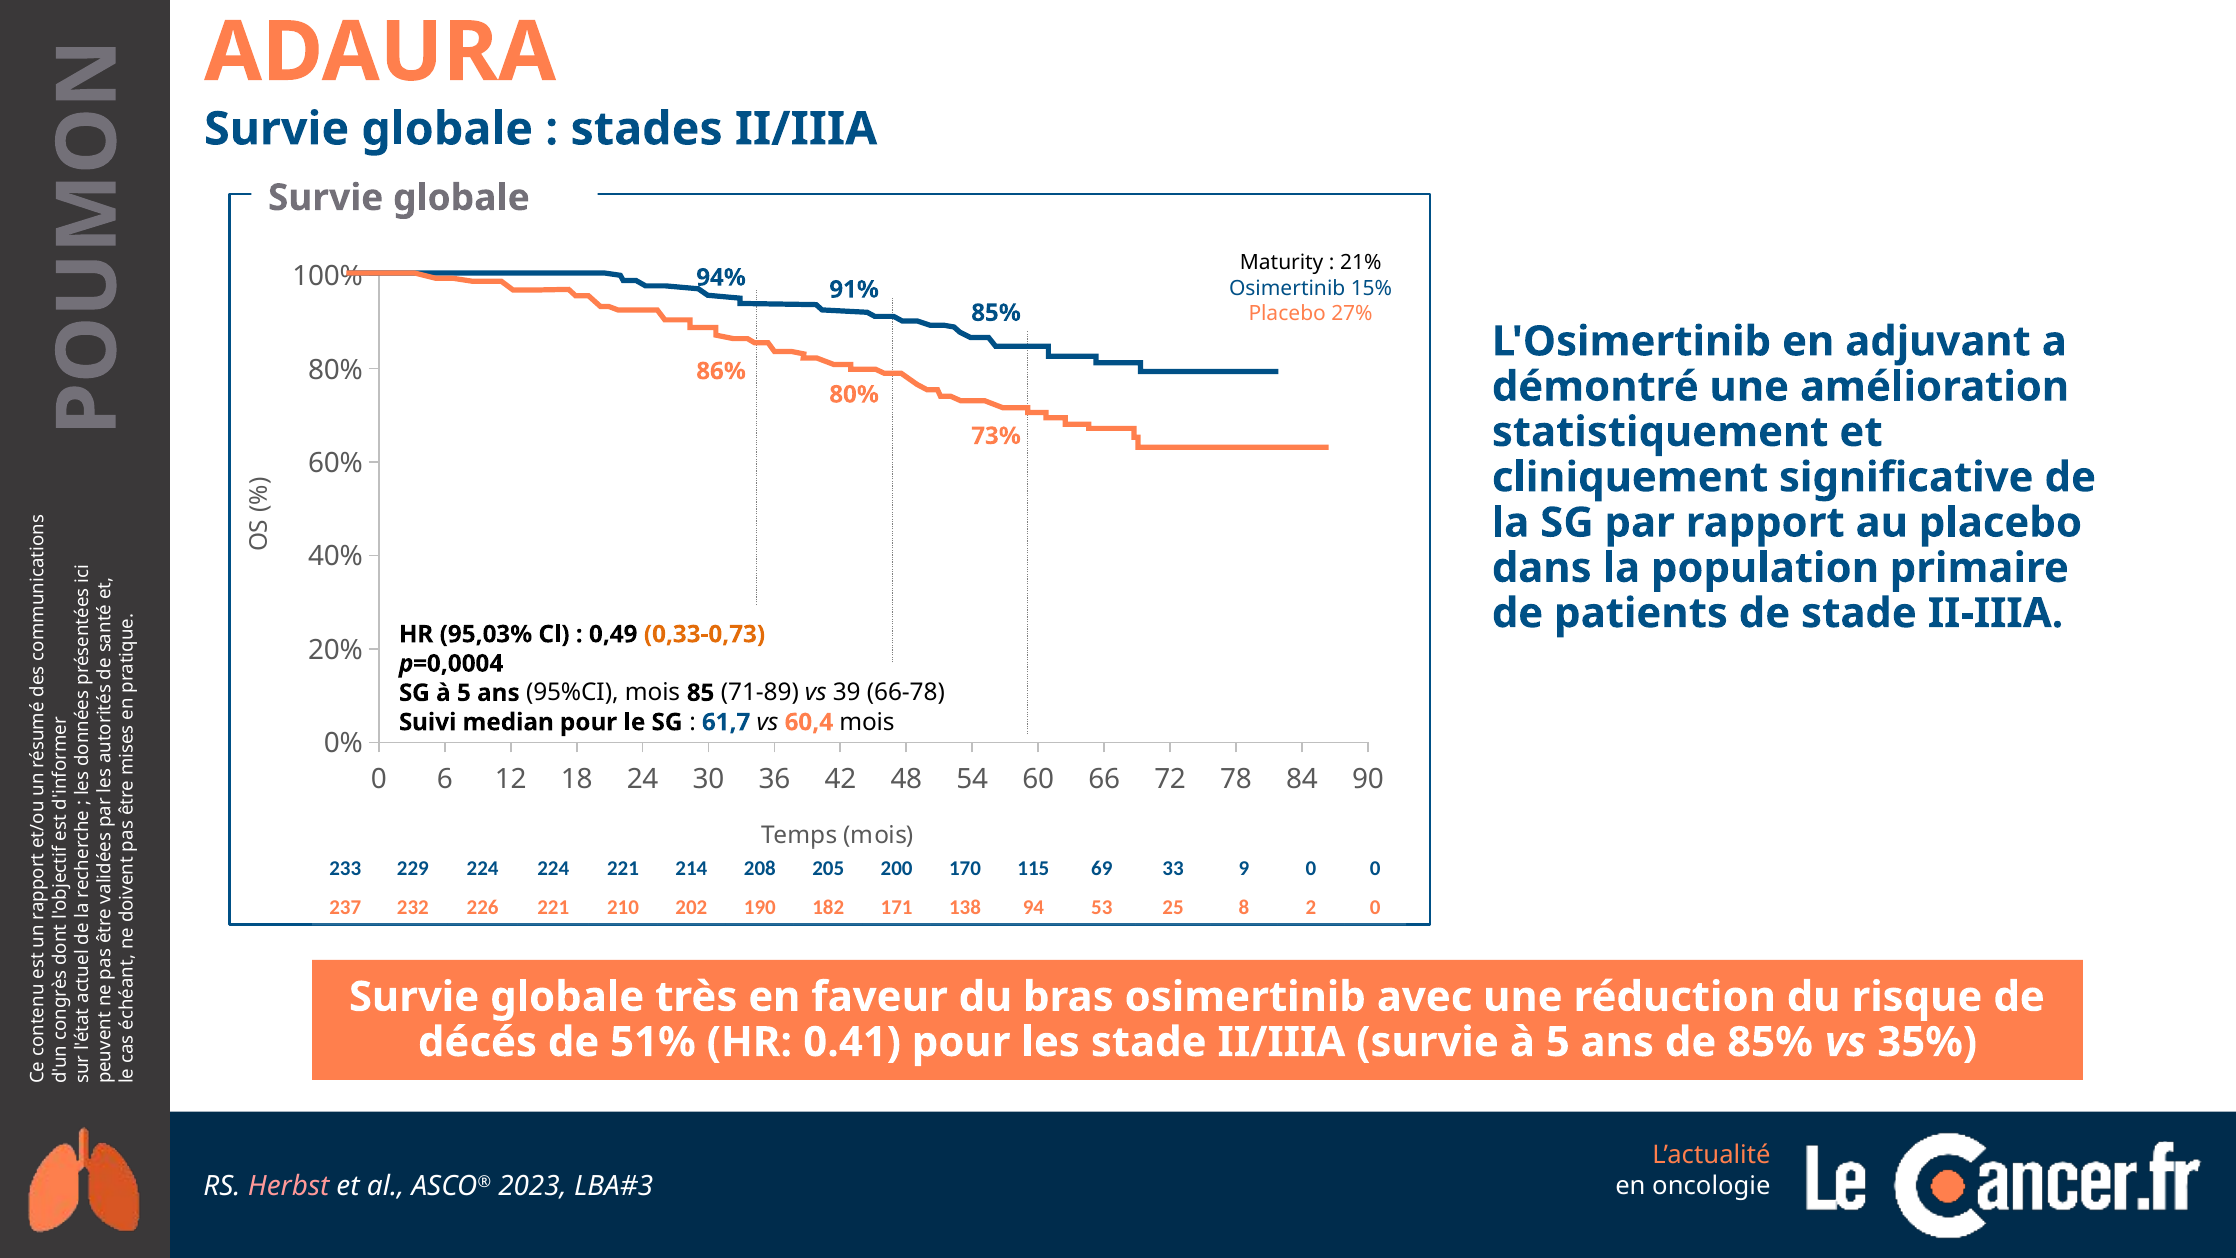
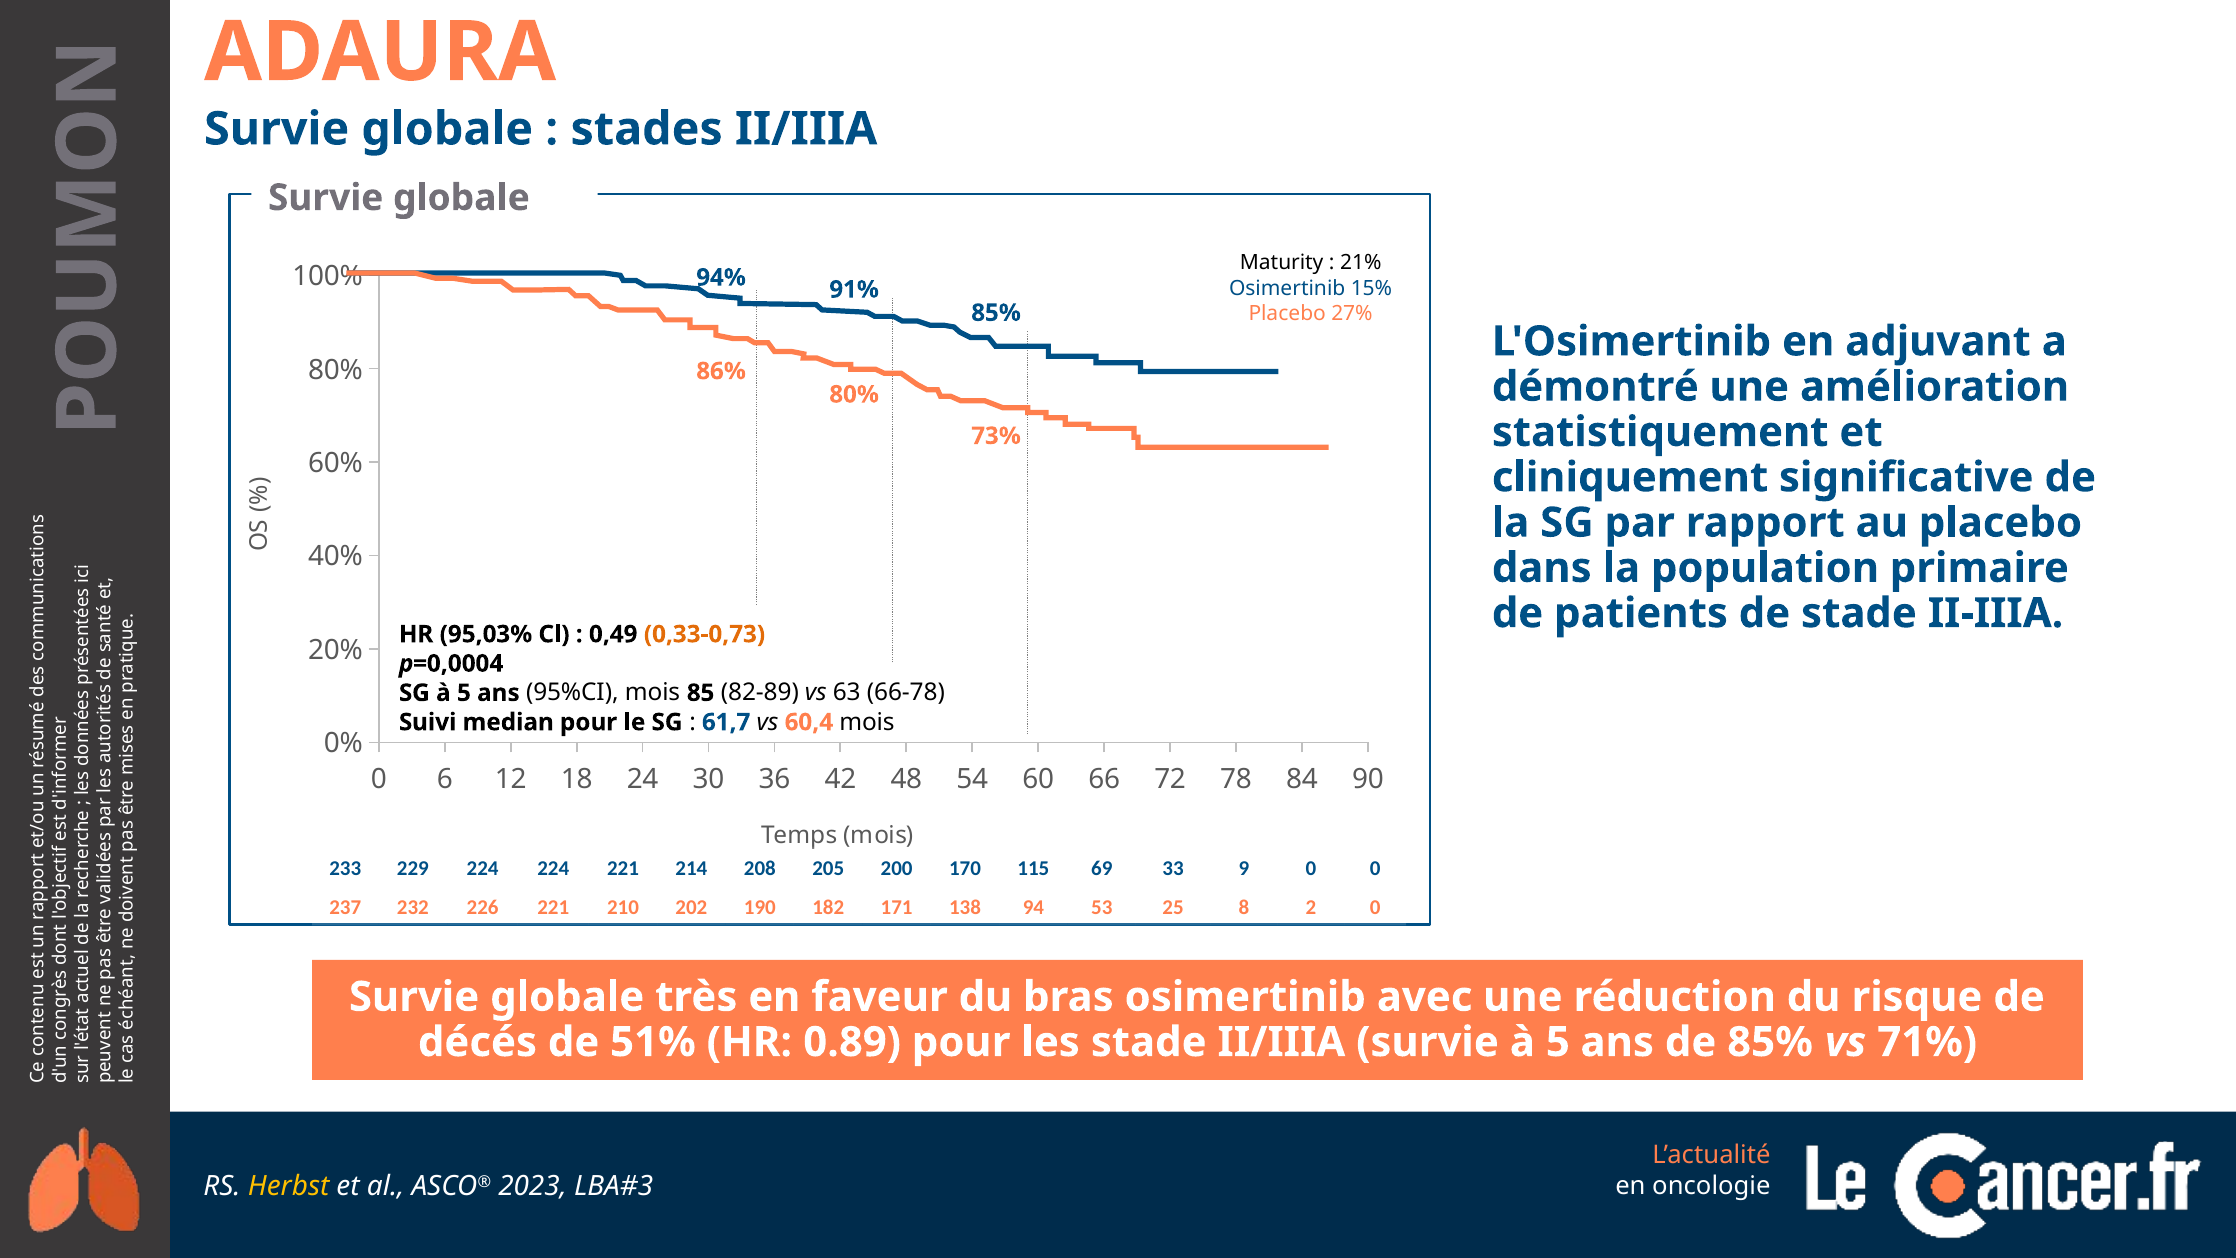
71-89: 71-89 -> 82-89
39: 39 -> 63
0.41: 0.41 -> 0.89
35%: 35% -> 71%
Herbst colour: pink -> yellow
